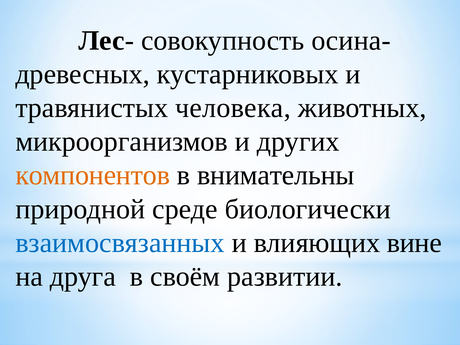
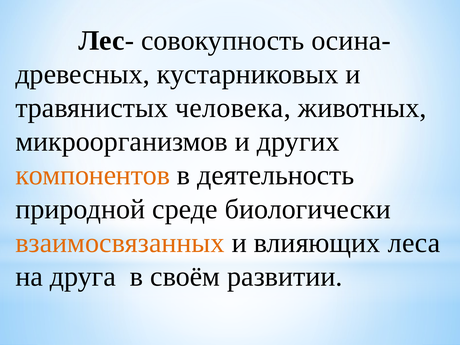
внимательны: внимательны -> деятельность
взаимосвязанных colour: blue -> orange
вине: вине -> леса
